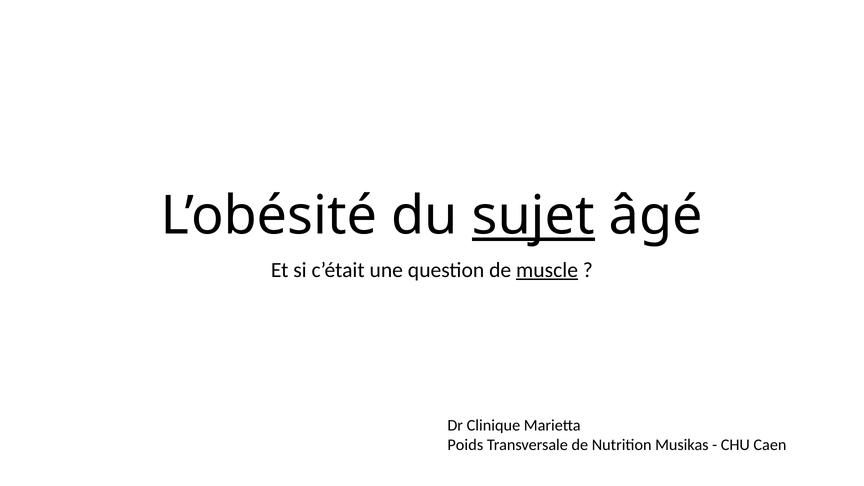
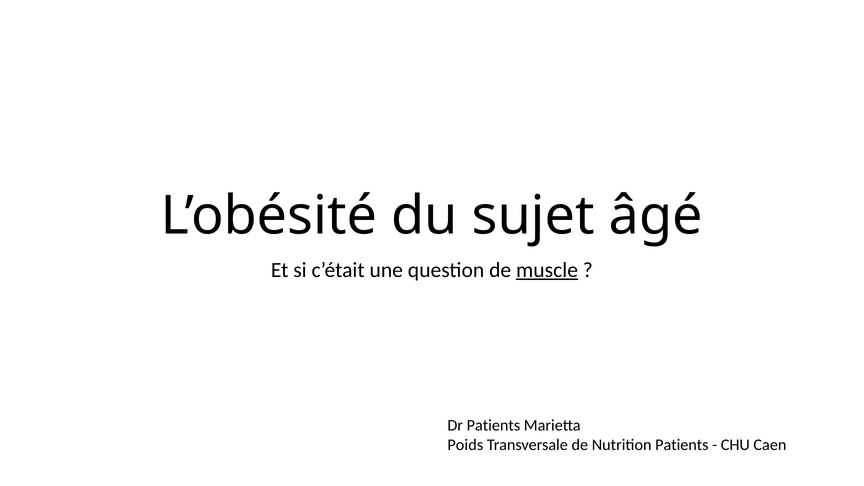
sujet underline: present -> none
Dr Clinique: Clinique -> Patients
Nutrition Musikas: Musikas -> Patients
